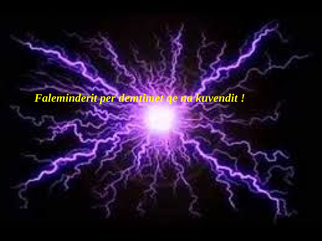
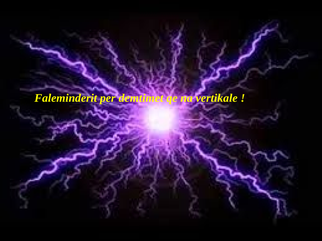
kuvendit: kuvendit -> vertikale
